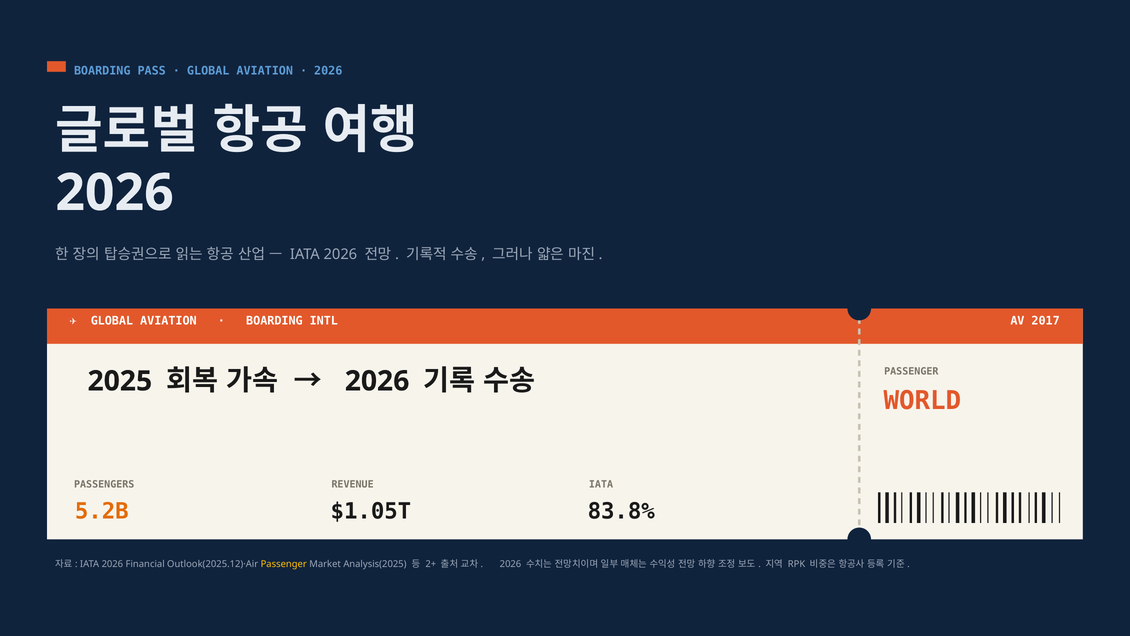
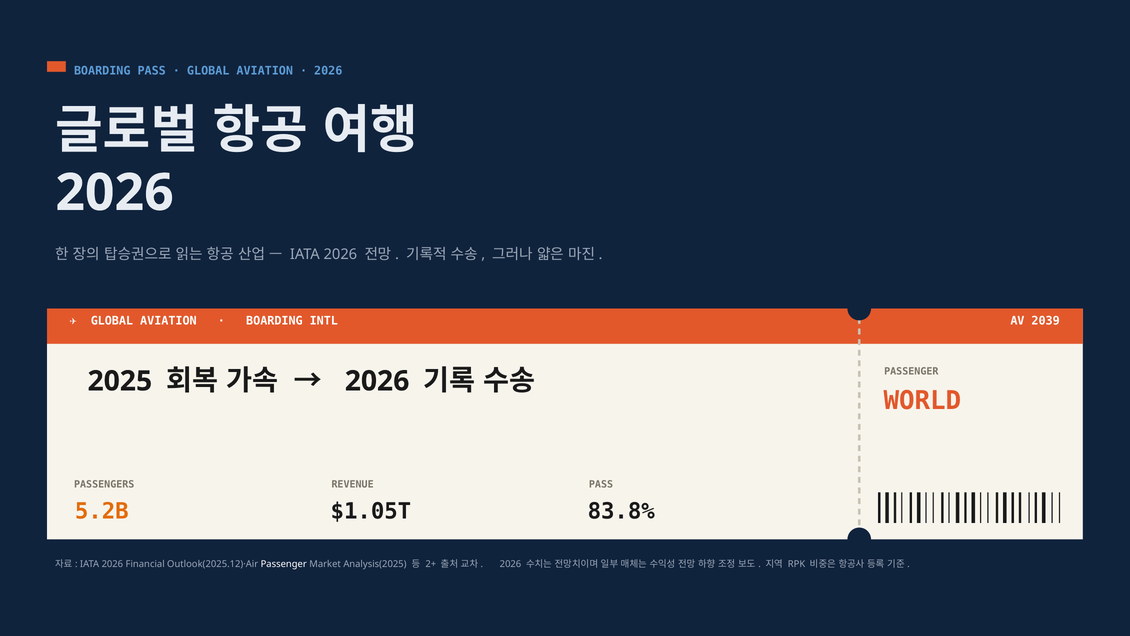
2017: 2017 -> 2039
IATA at (601, 484): IATA -> PASS
Passenger at (284, 564) colour: yellow -> white
